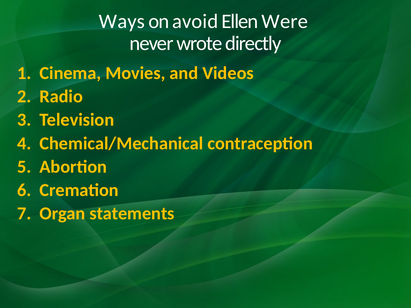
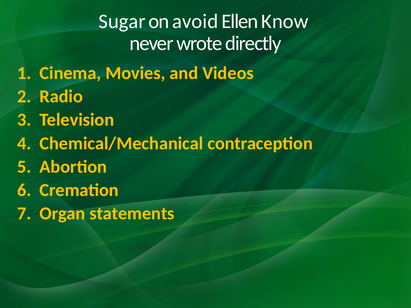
Ways: Ways -> Sugar
Were: Were -> Know
